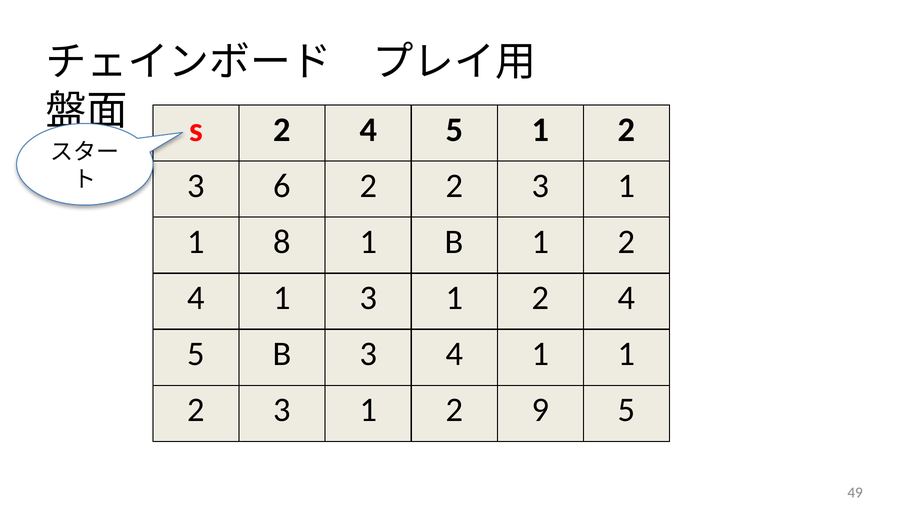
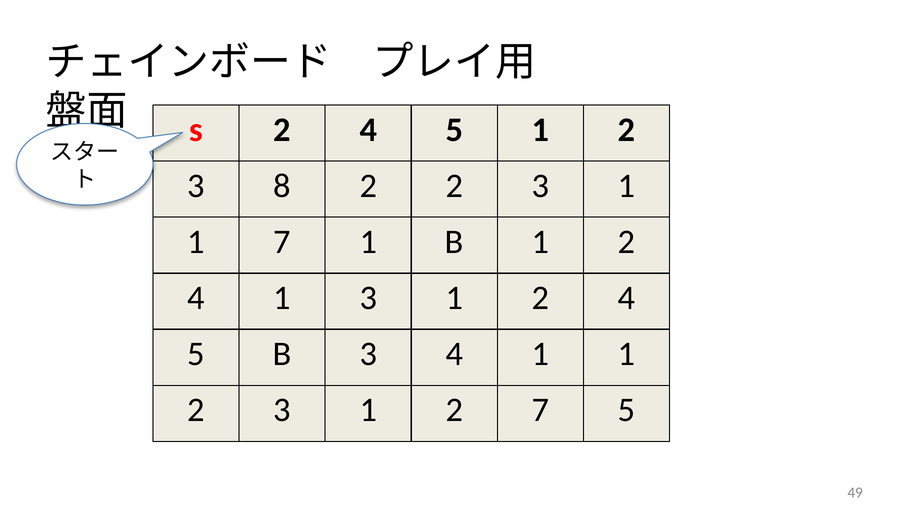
6: 6 -> 8
1 8: 8 -> 7
2 9: 9 -> 7
